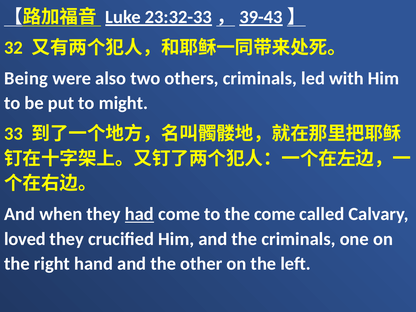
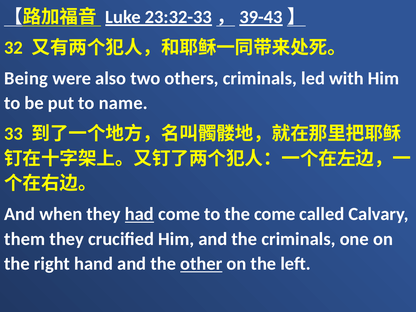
might: might -> name
loved: loved -> them
other underline: none -> present
